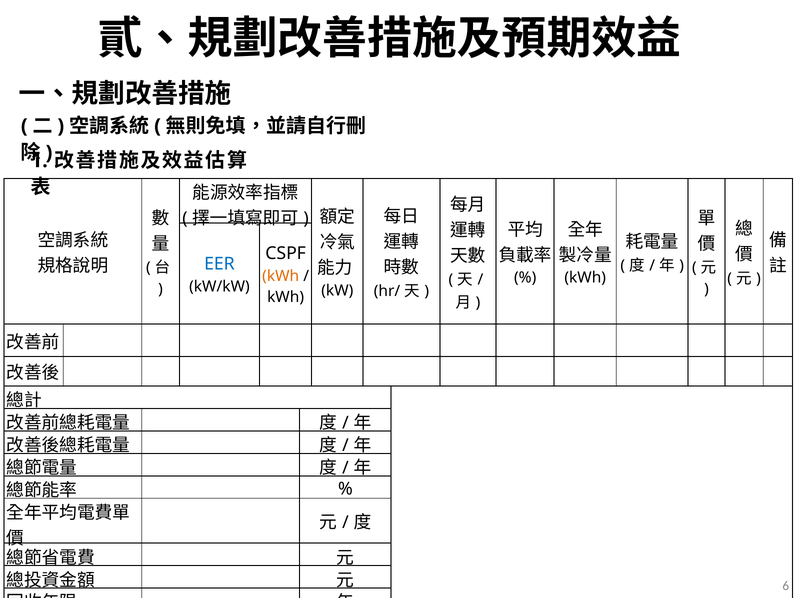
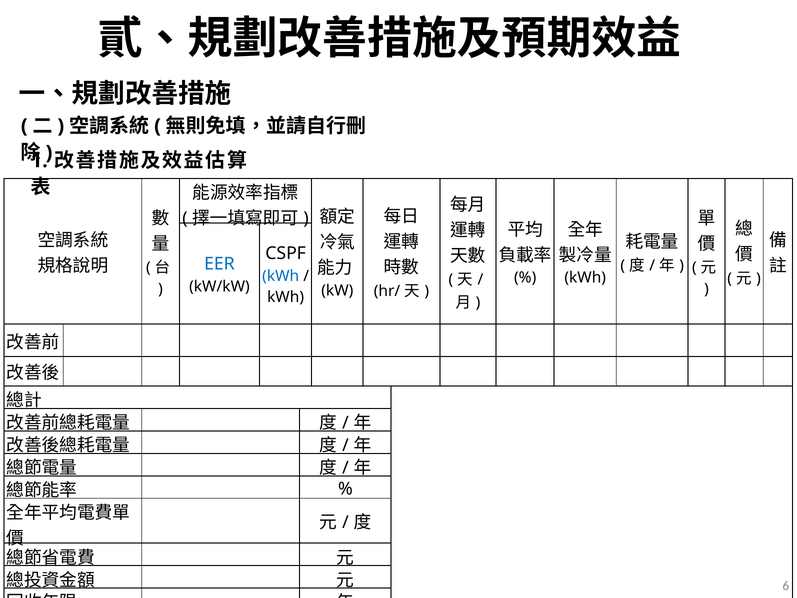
kWh at (281, 276) colour: orange -> blue
